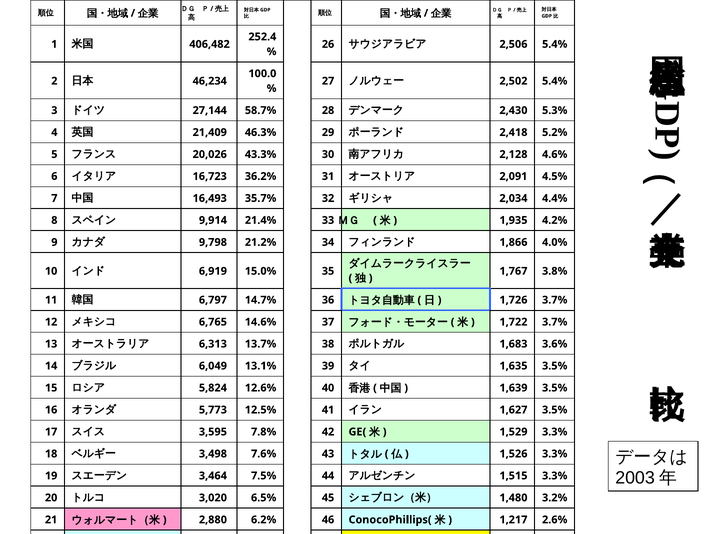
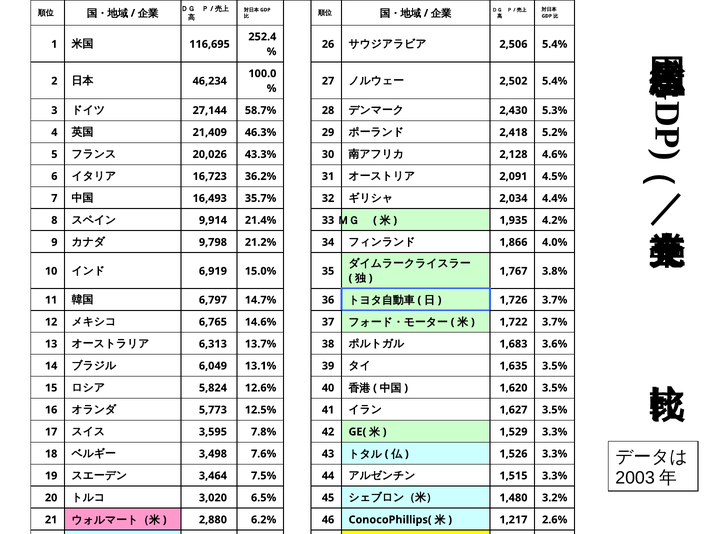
406,482: 406,482 -> 116,695
1,639: 1,639 -> 1,620
